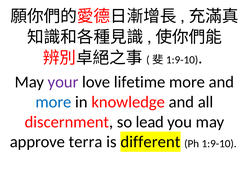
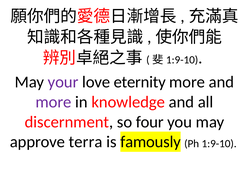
lifetime: lifetime -> eternity
more at (54, 102) colour: blue -> purple
lead: lead -> four
different: different -> famously
